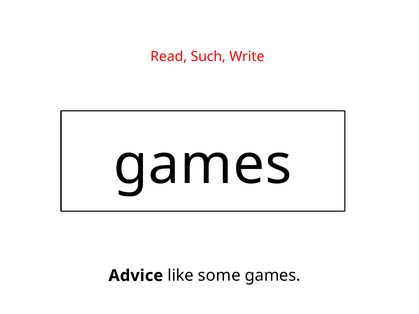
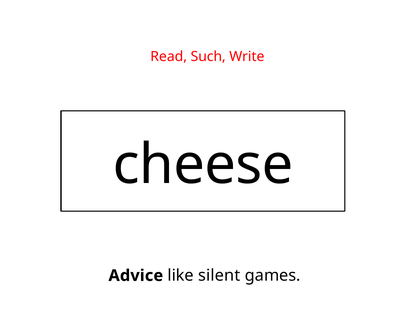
games at (203, 165): games -> cheese
some: some -> silent
